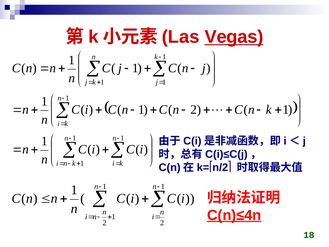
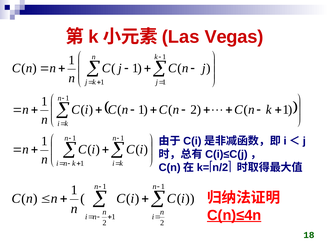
Vegas underline: present -> none
